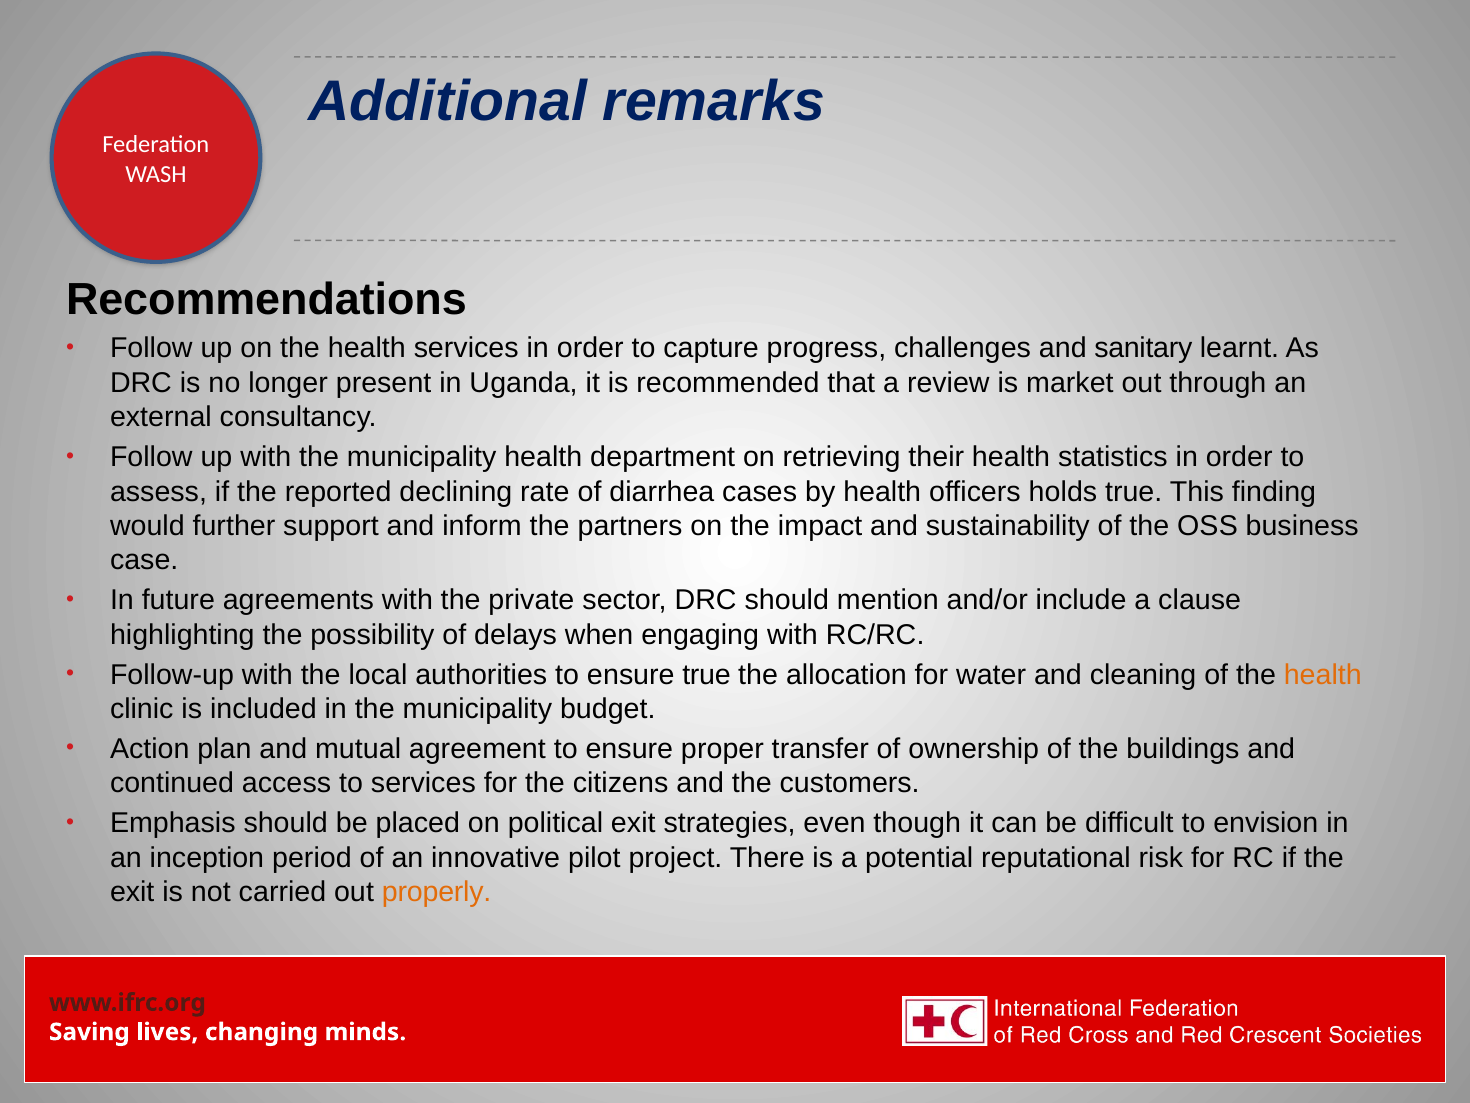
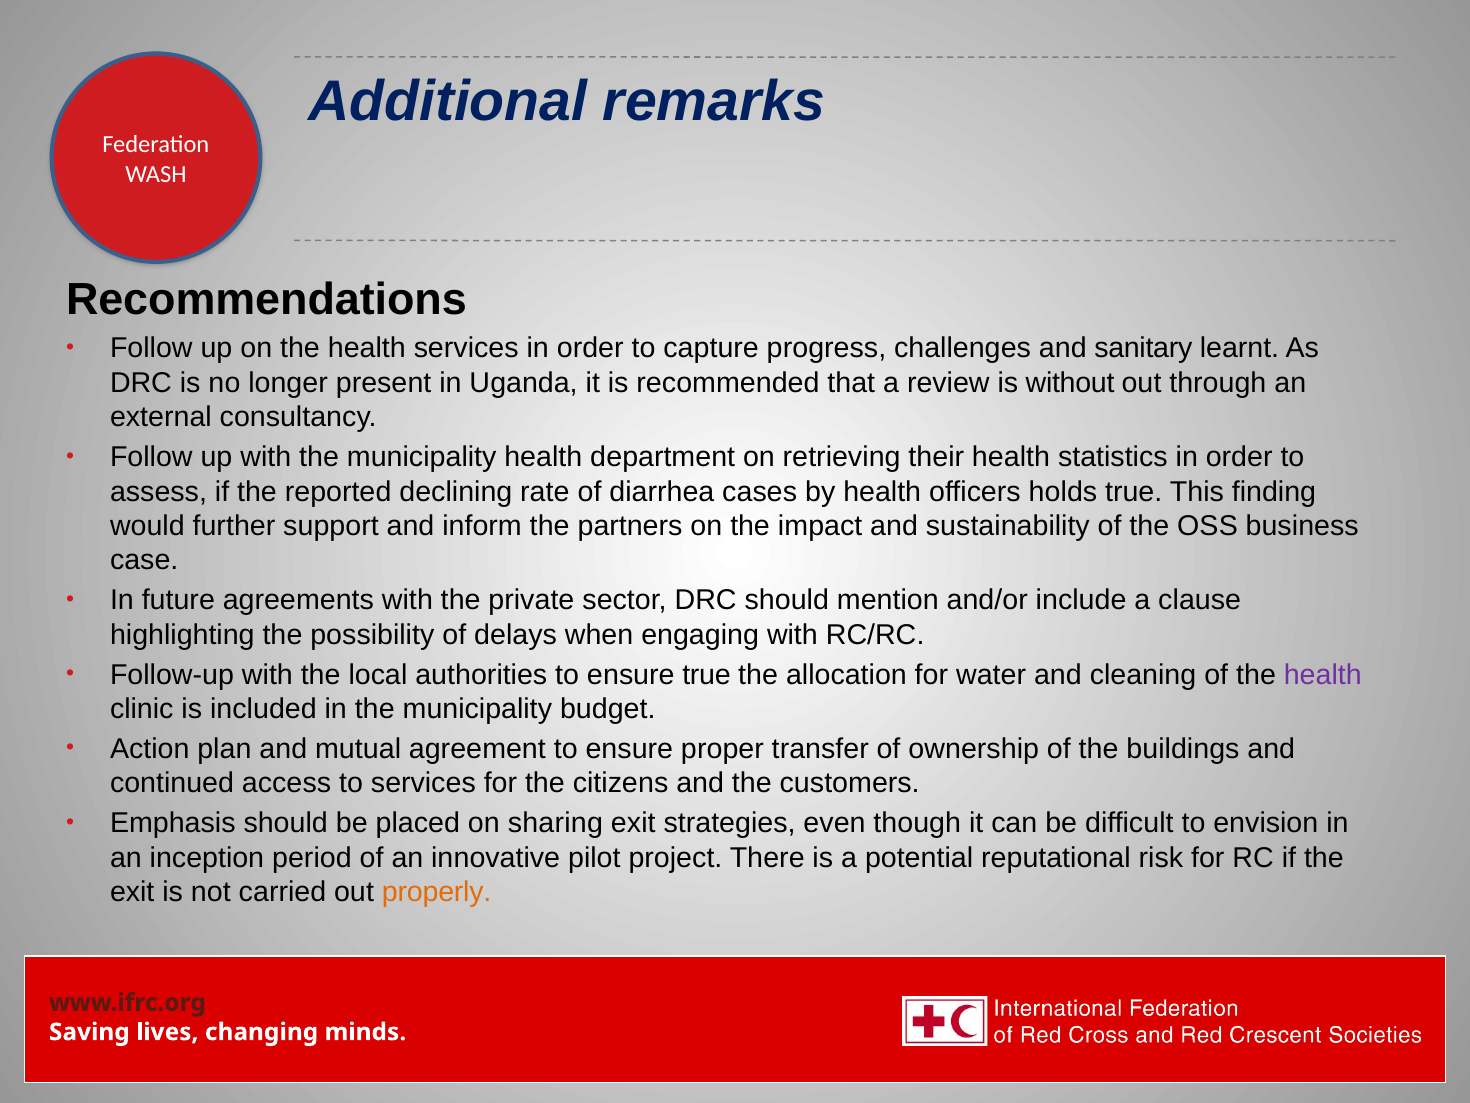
market: market -> without
health at (1323, 674) colour: orange -> purple
political: political -> sharing
